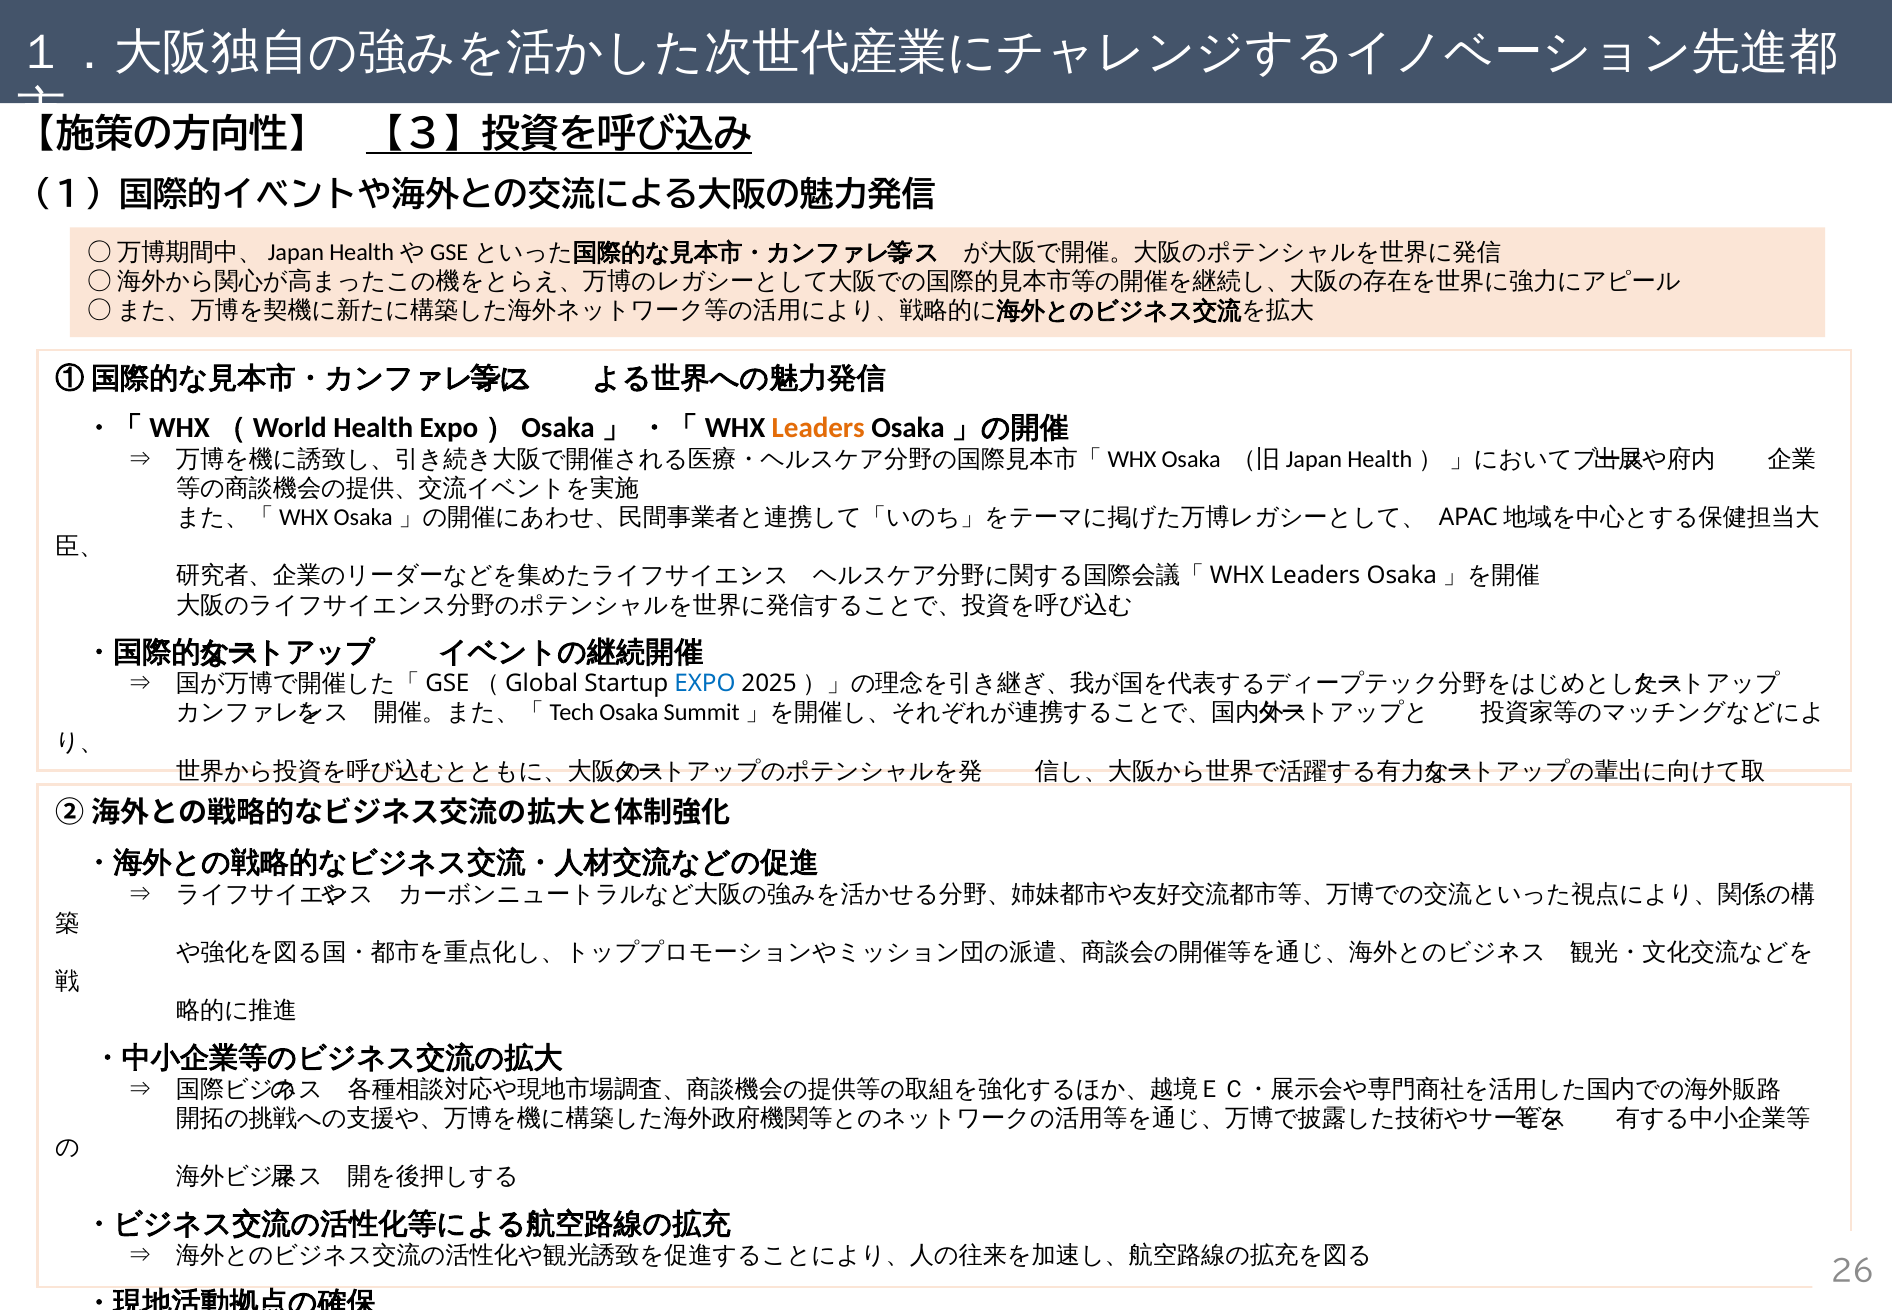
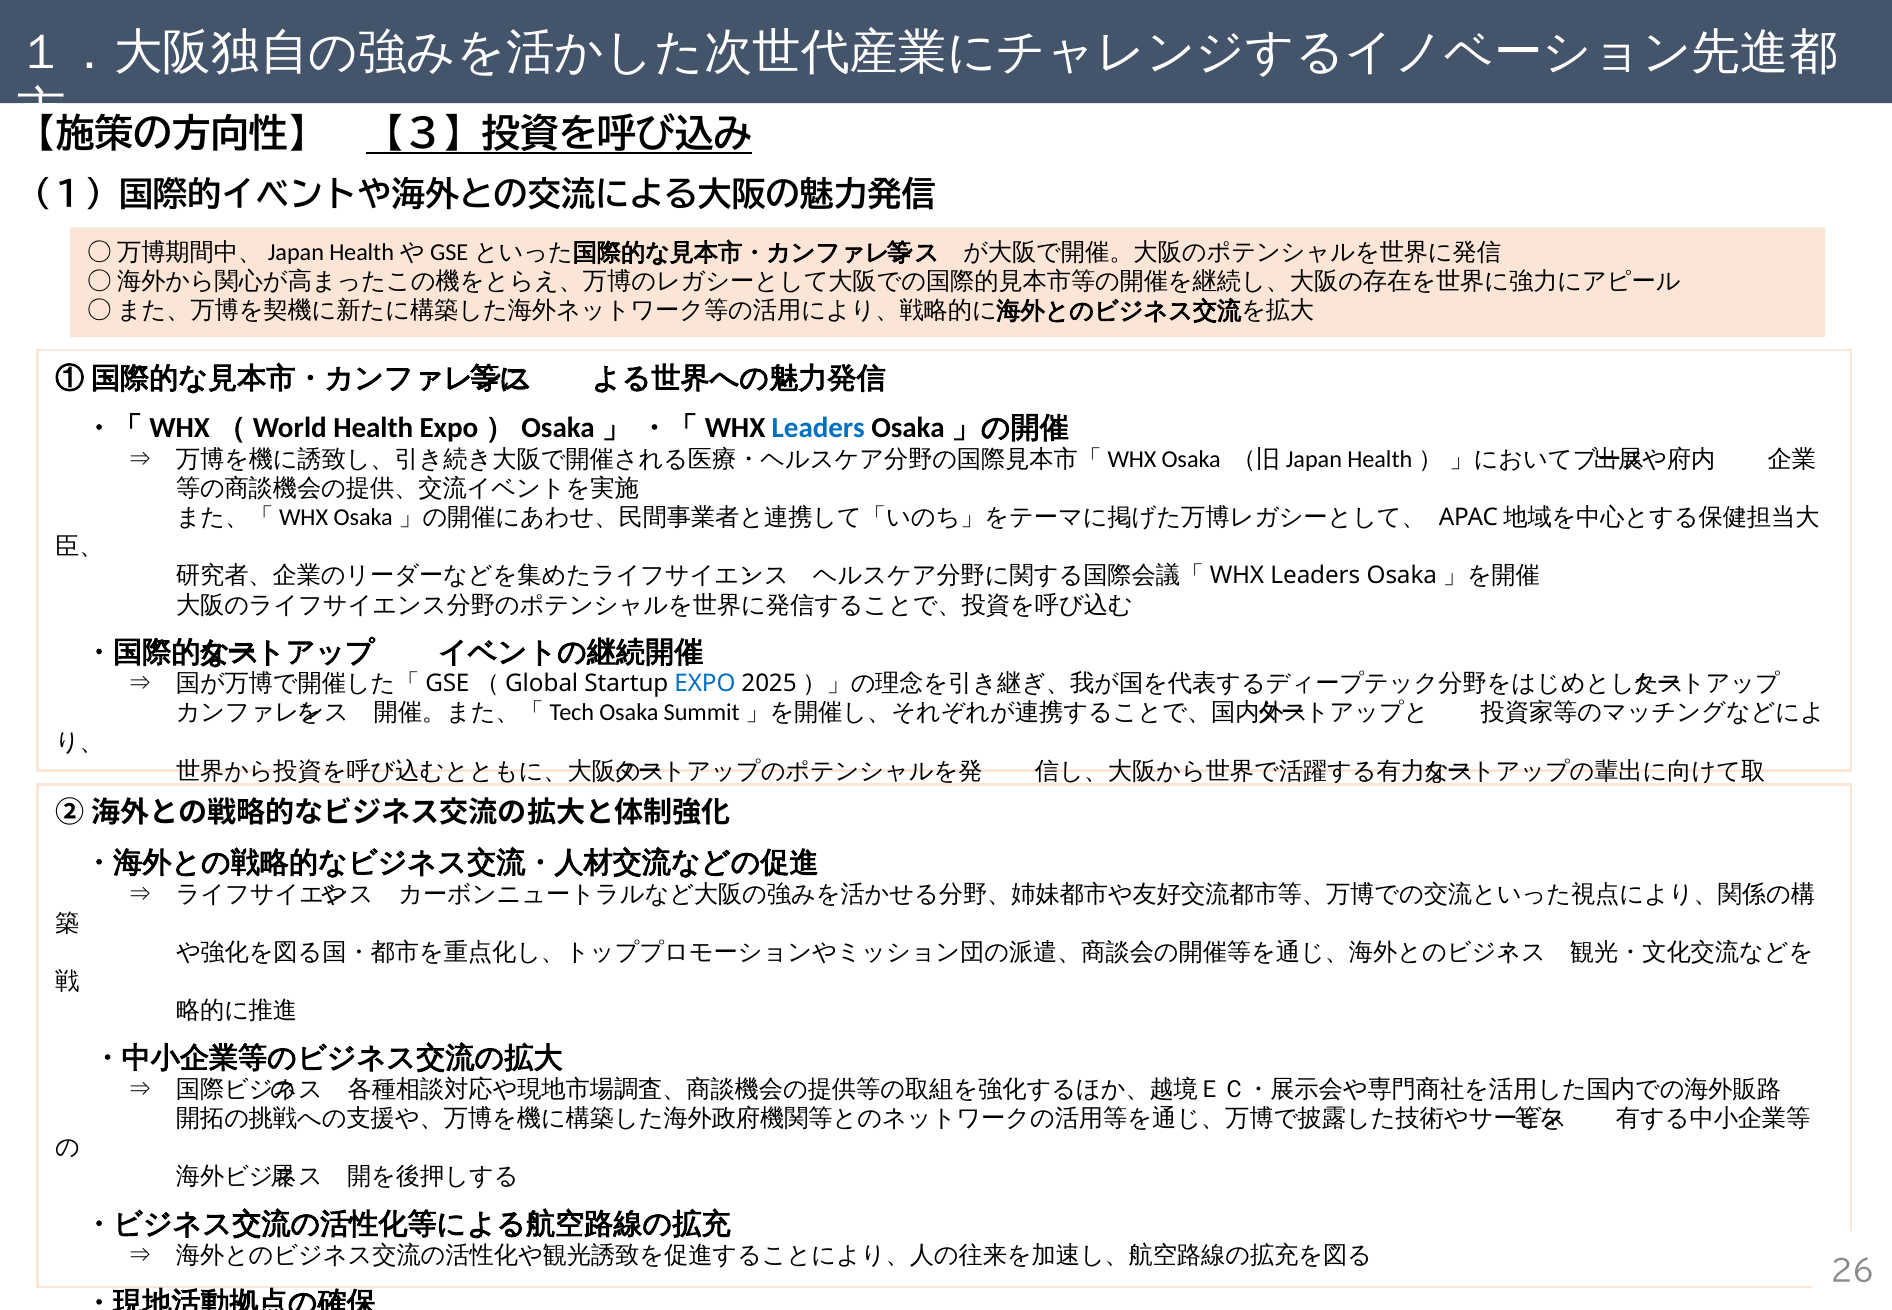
Leaders at (818, 428) colour: orange -> blue
